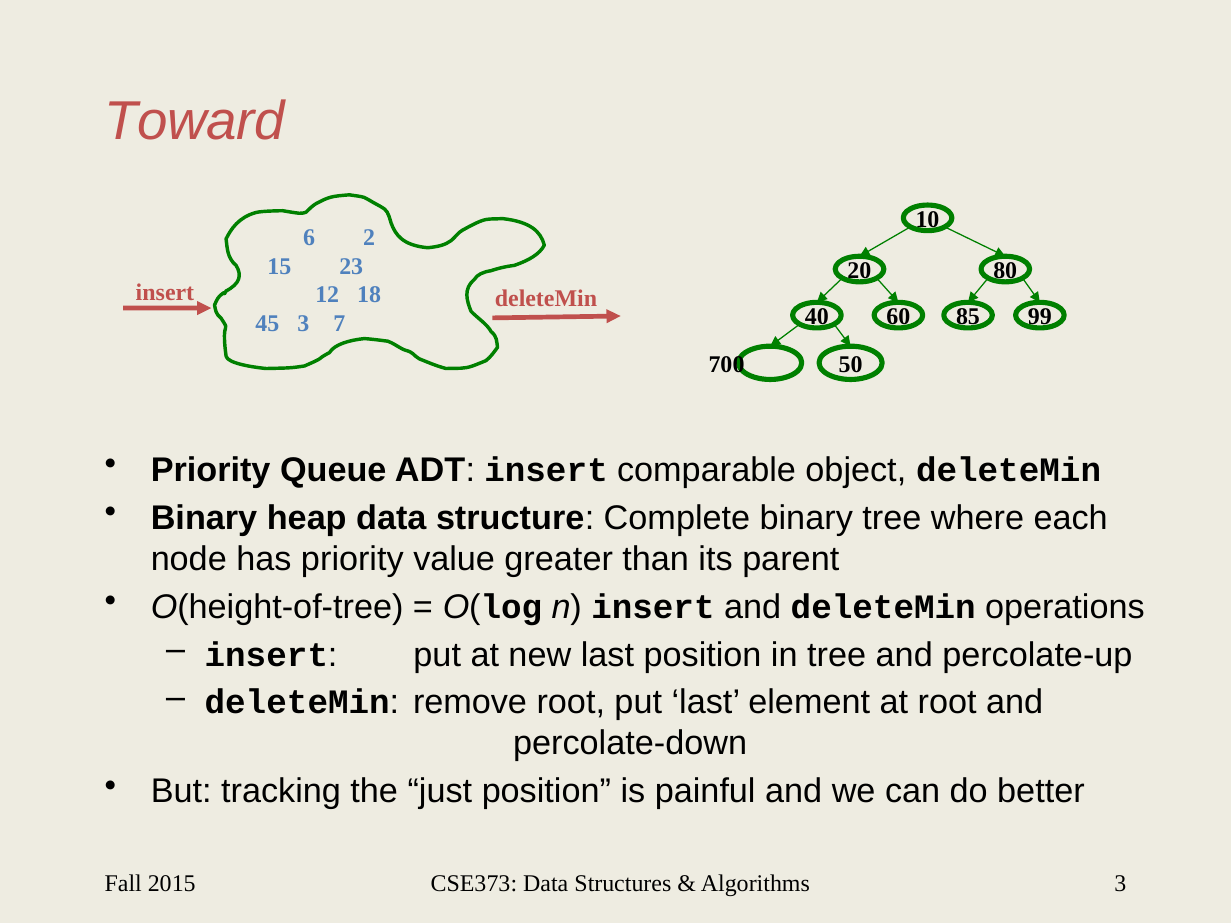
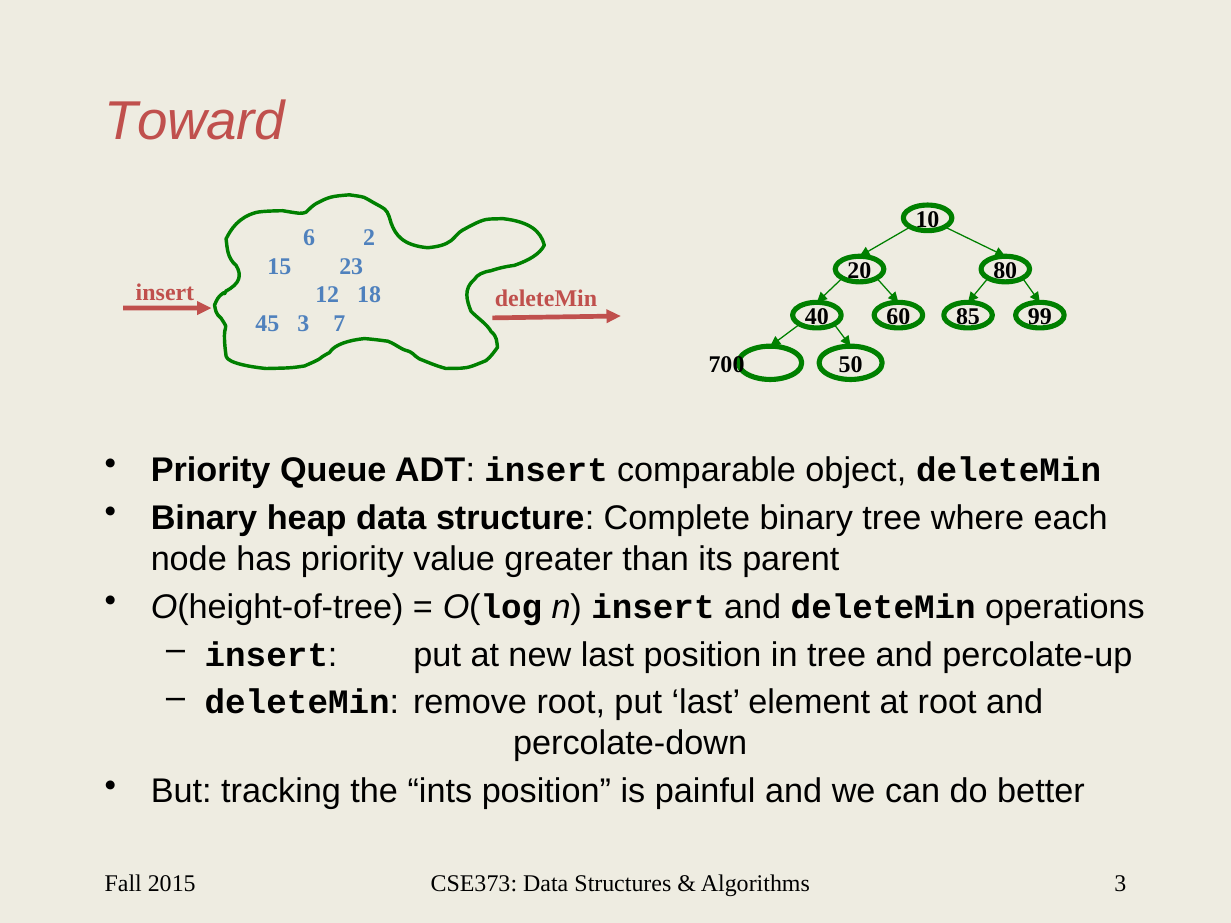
just: just -> ints
